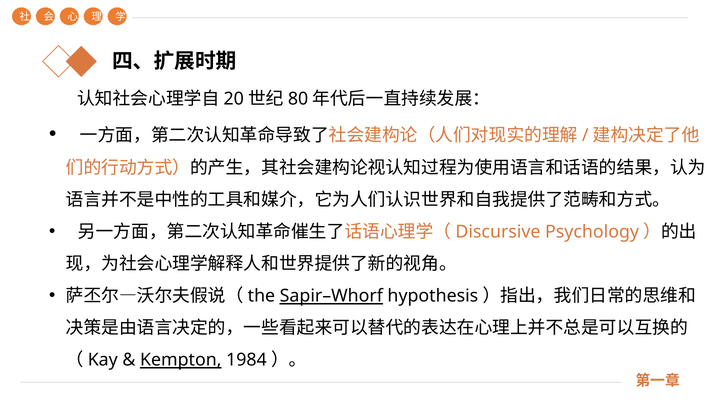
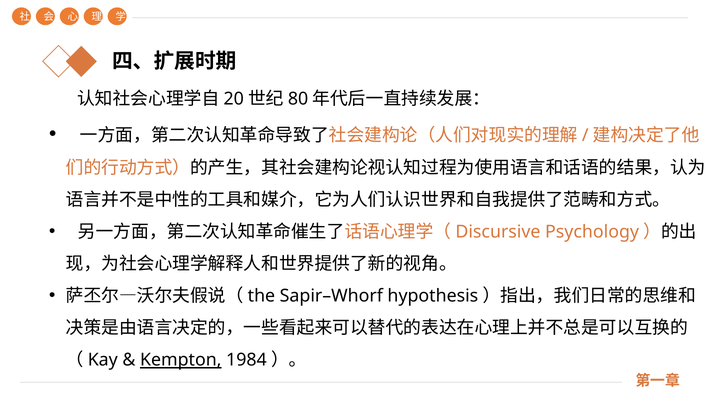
Sapir–Whorf underline: present -> none
